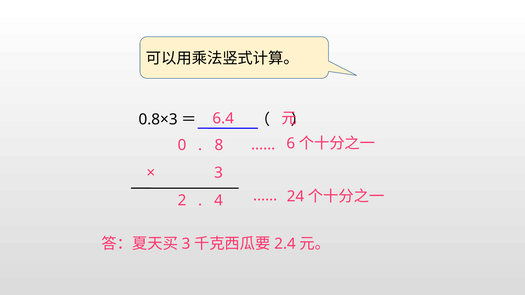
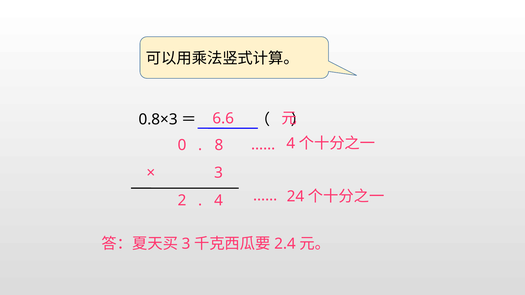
6.4: 6.4 -> 6.6
6 at (291, 144): 6 -> 4
